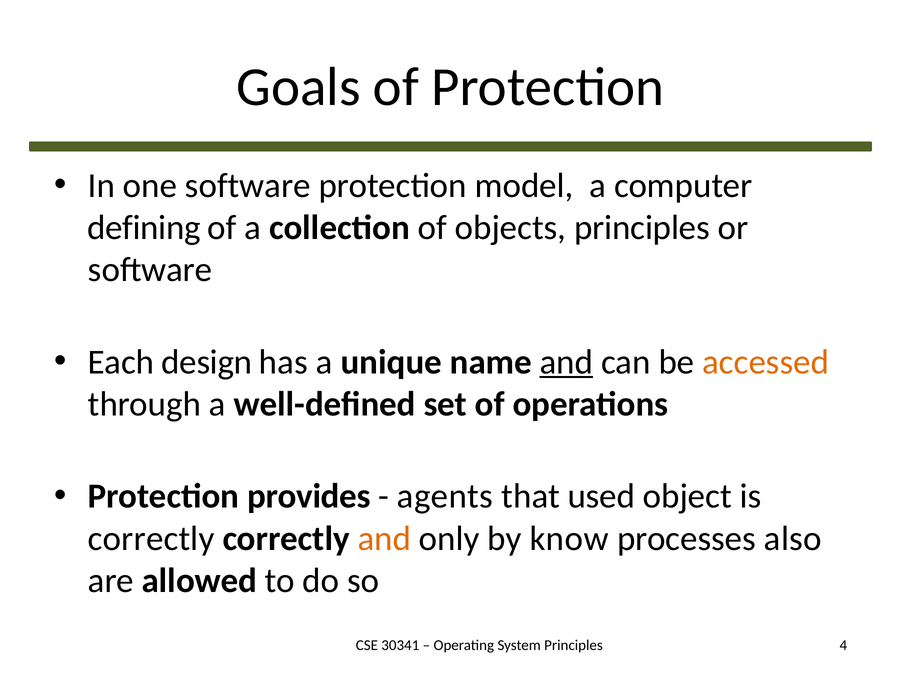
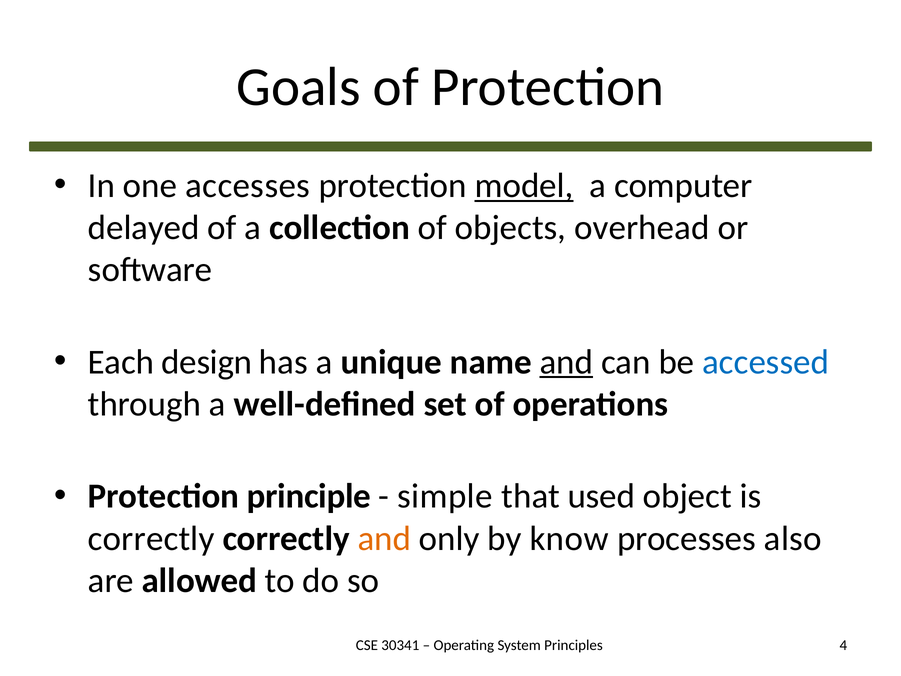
one software: software -> accesses
model underline: none -> present
defining: defining -> delayed
objects principles: principles -> overhead
accessed colour: orange -> blue
provides: provides -> principle
agents: agents -> simple
